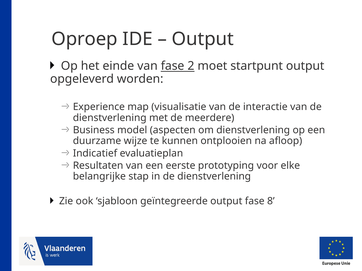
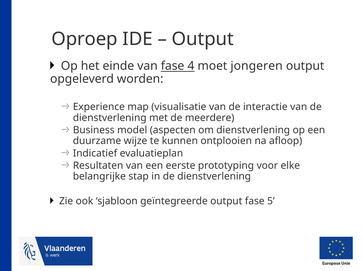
2: 2 -> 4
startpunt: startpunt -> jongeren
8: 8 -> 5
